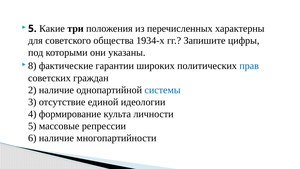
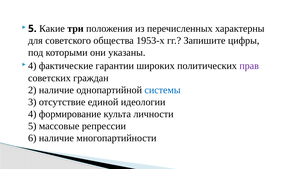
1934-х: 1934-х -> 1953-х
8 at (32, 66): 8 -> 4
прав colour: blue -> purple
